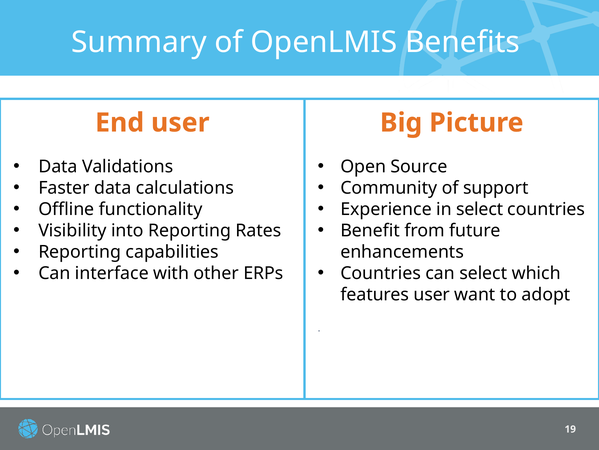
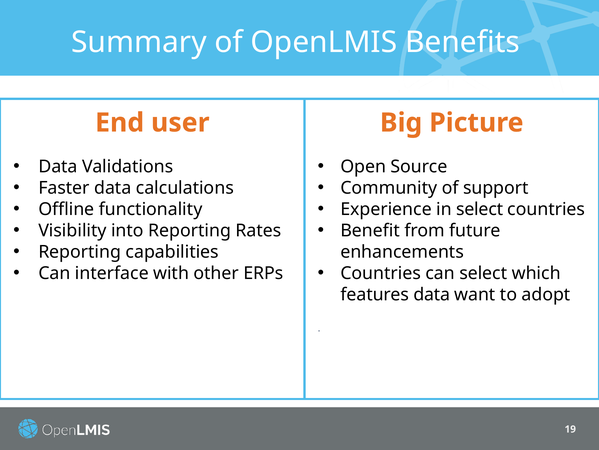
features user: user -> data
